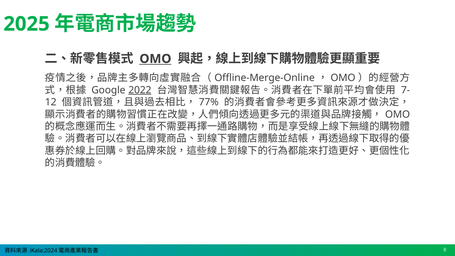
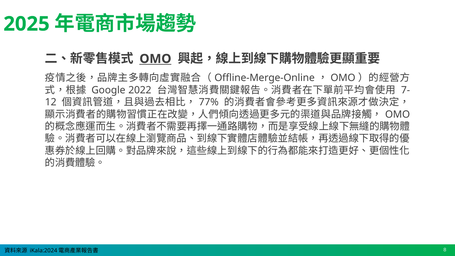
2022 underline: present -> none
